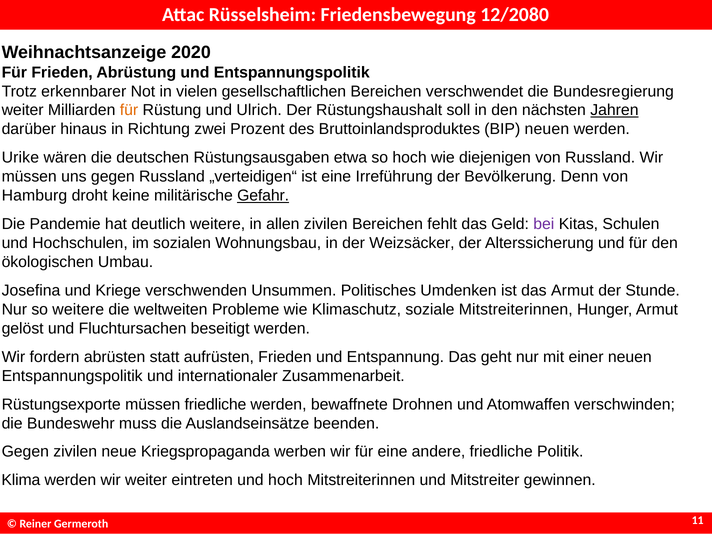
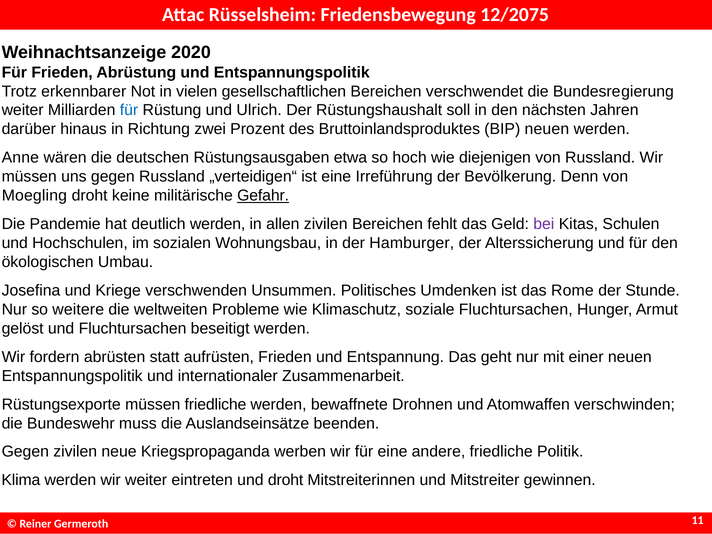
12/2080: 12/2080 -> 12/2075
für at (129, 110) colour: orange -> blue
Jahren underline: present -> none
Urike: Urike -> Anne
Hamburg: Hamburg -> Moegling
deutlich weitere: weitere -> werden
Weizsäcker: Weizsäcker -> Hamburger
das Armut: Armut -> Rome
soziale Mitstreiterinnen: Mitstreiterinnen -> Fluchtursachen
und hoch: hoch -> droht
